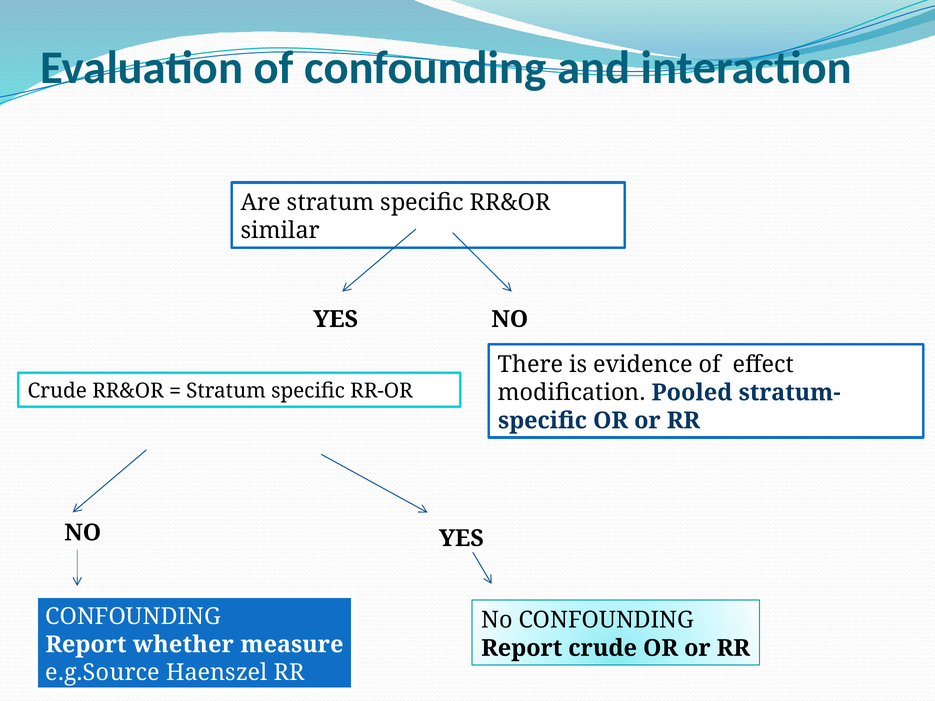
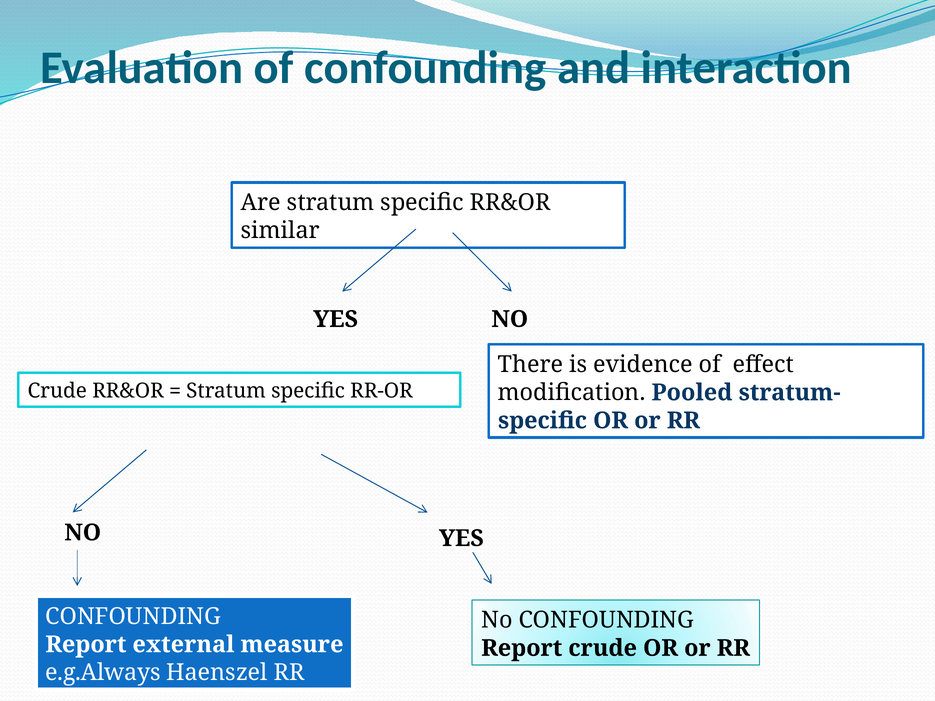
whether: whether -> external
e.g.Source: e.g.Source -> e.g.Always
